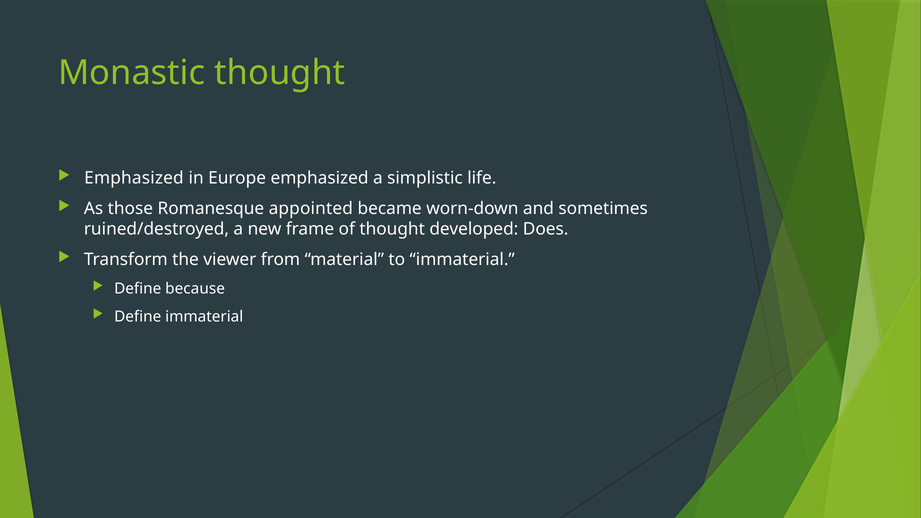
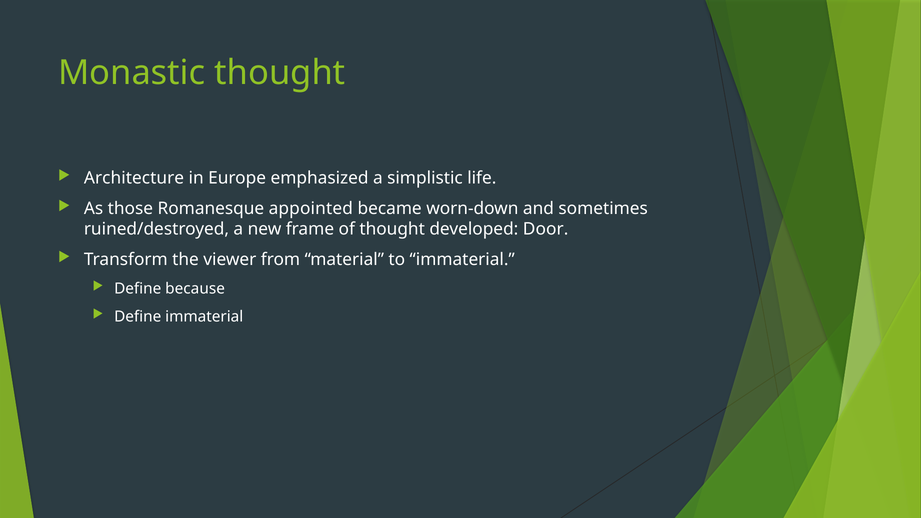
Emphasized at (134, 178): Emphasized -> Architecture
Does: Does -> Door
